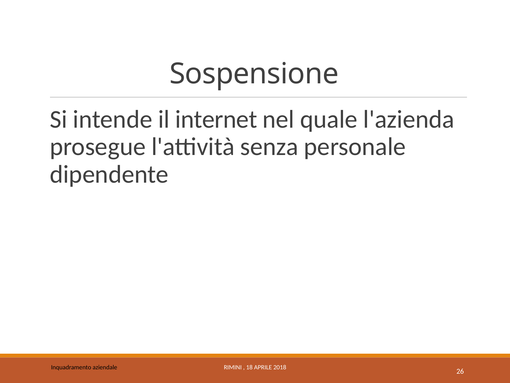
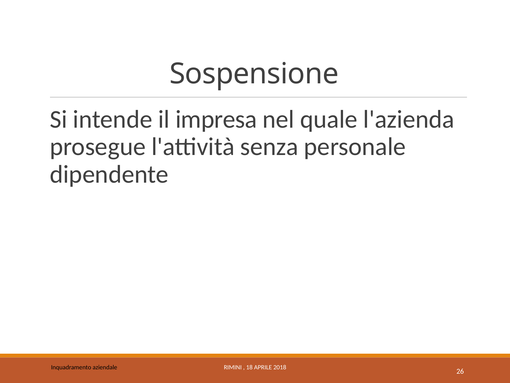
internet: internet -> impresa
